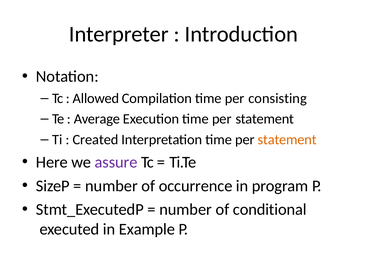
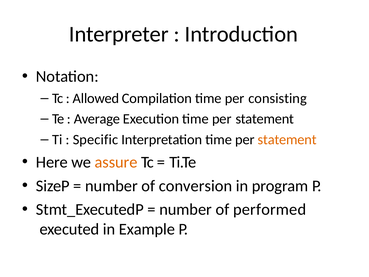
Created: Created -> Specific
assure colour: purple -> orange
occurrence: occurrence -> conversion
conditional: conditional -> performed
